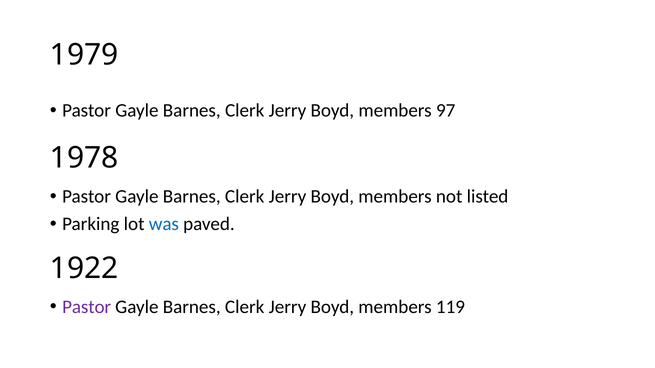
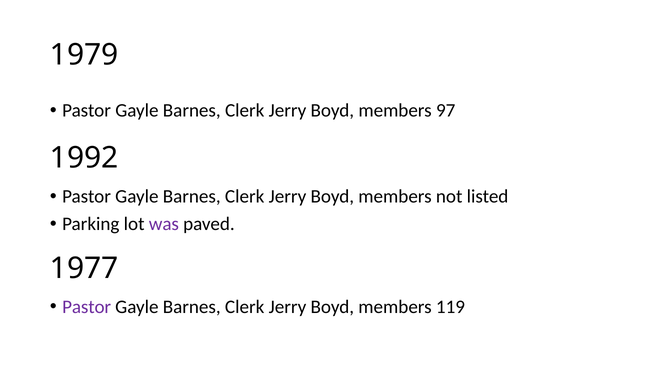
1978: 1978 -> 1992
was colour: blue -> purple
1922: 1922 -> 1977
